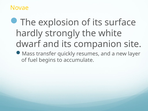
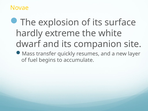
strongly: strongly -> extreme
